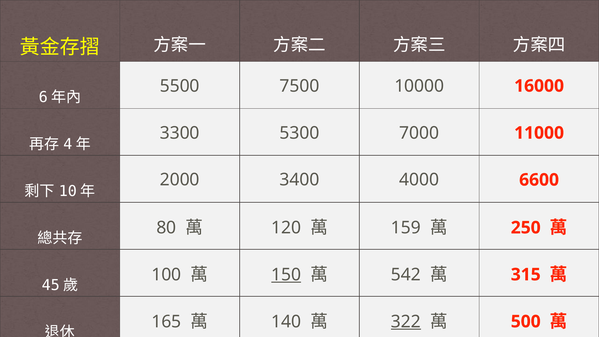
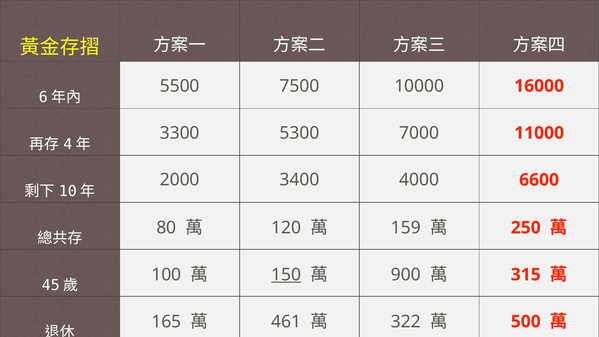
542: 542 -> 900
140: 140 -> 461
322 underline: present -> none
